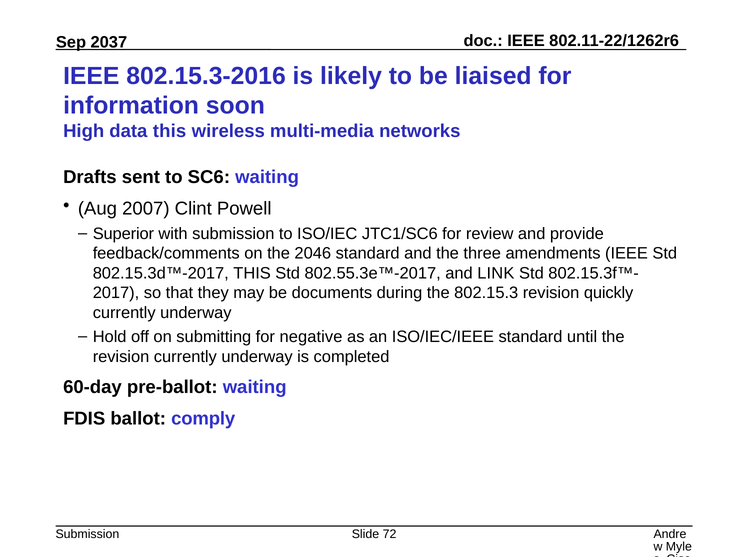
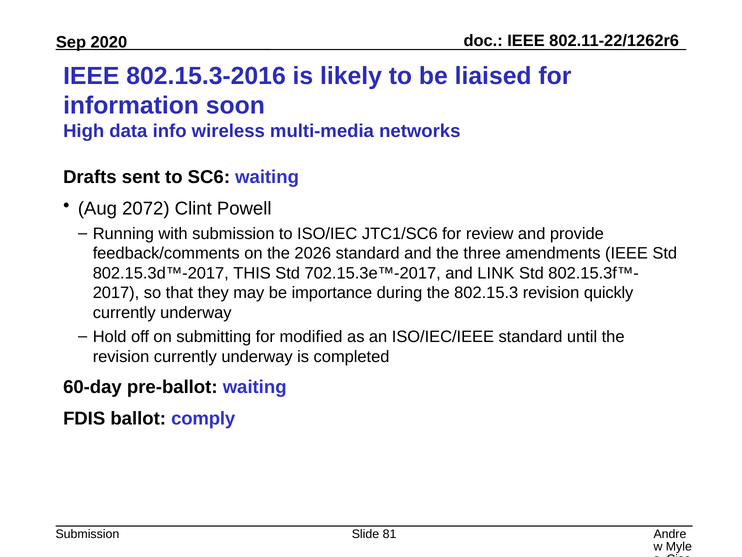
2037: 2037 -> 2020
data this: this -> info
2007: 2007 -> 2072
Superior: Superior -> Running
2046: 2046 -> 2026
802.55.3e™-2017: 802.55.3e™-2017 -> 702.15.3e™-2017
documents: documents -> importance
negative: negative -> modified
72: 72 -> 81
